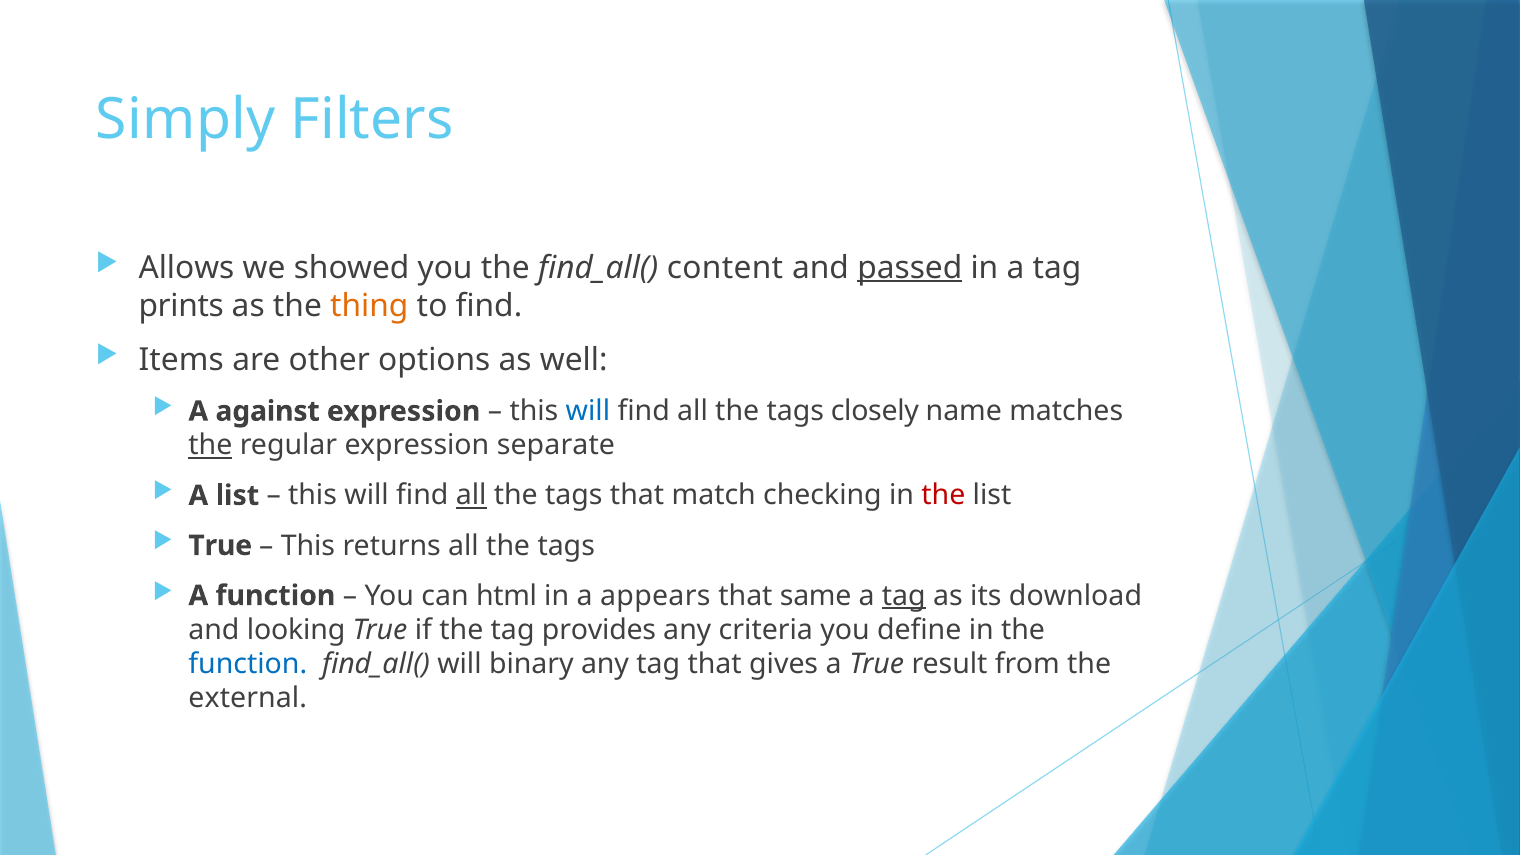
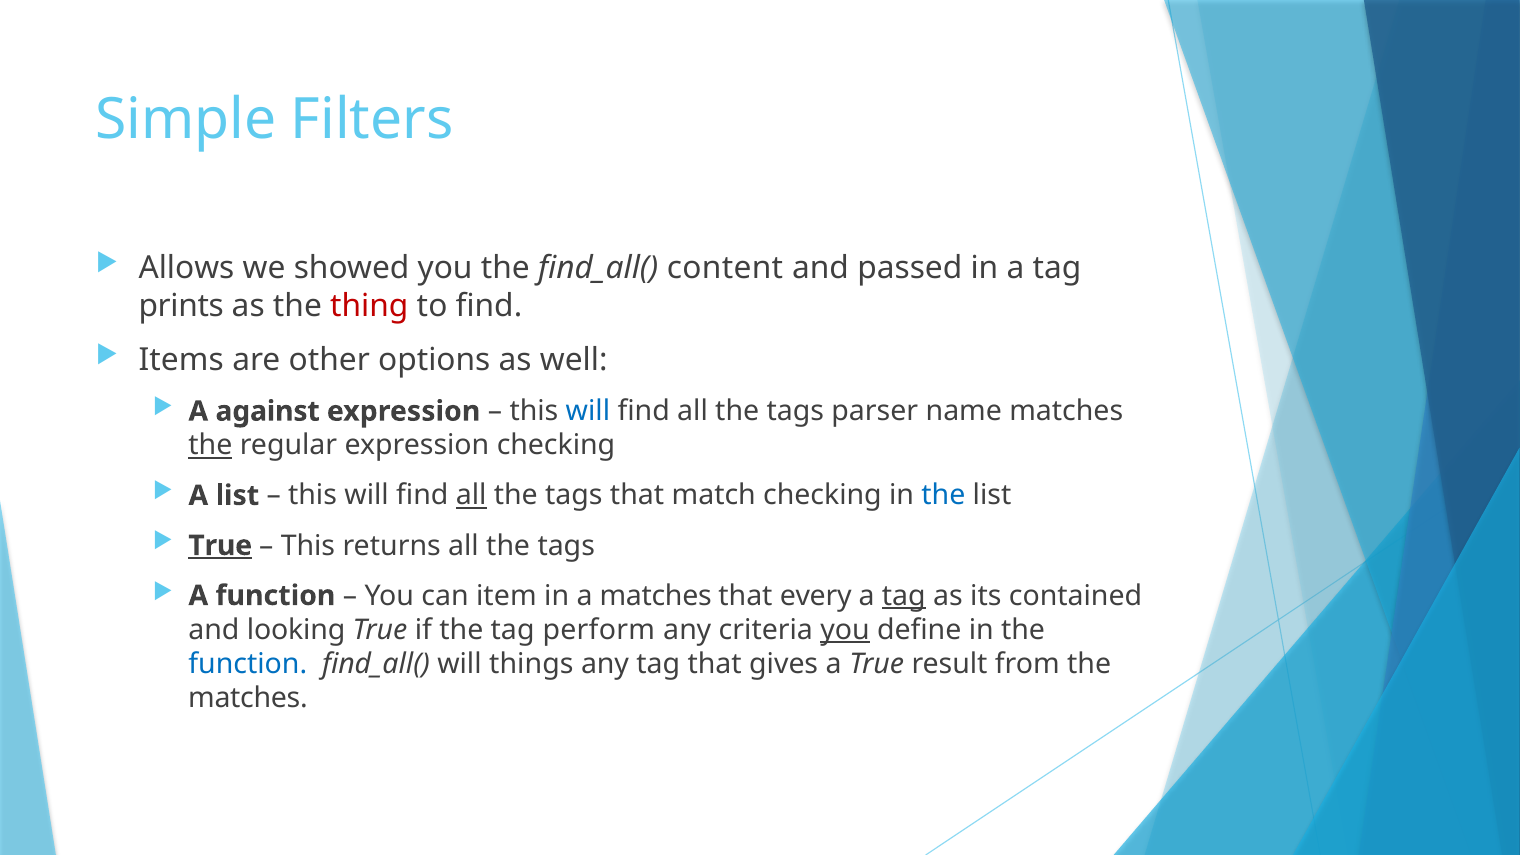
Simply: Simply -> Simple
passed underline: present -> none
thing colour: orange -> red
closely: closely -> parser
expression separate: separate -> checking
the at (943, 496) colour: red -> blue
True at (220, 546) underline: none -> present
html: html -> item
a appears: appears -> matches
same: same -> every
download: download -> contained
provides: provides -> perform
you at (845, 630) underline: none -> present
binary: binary -> things
external at (248, 698): external -> matches
